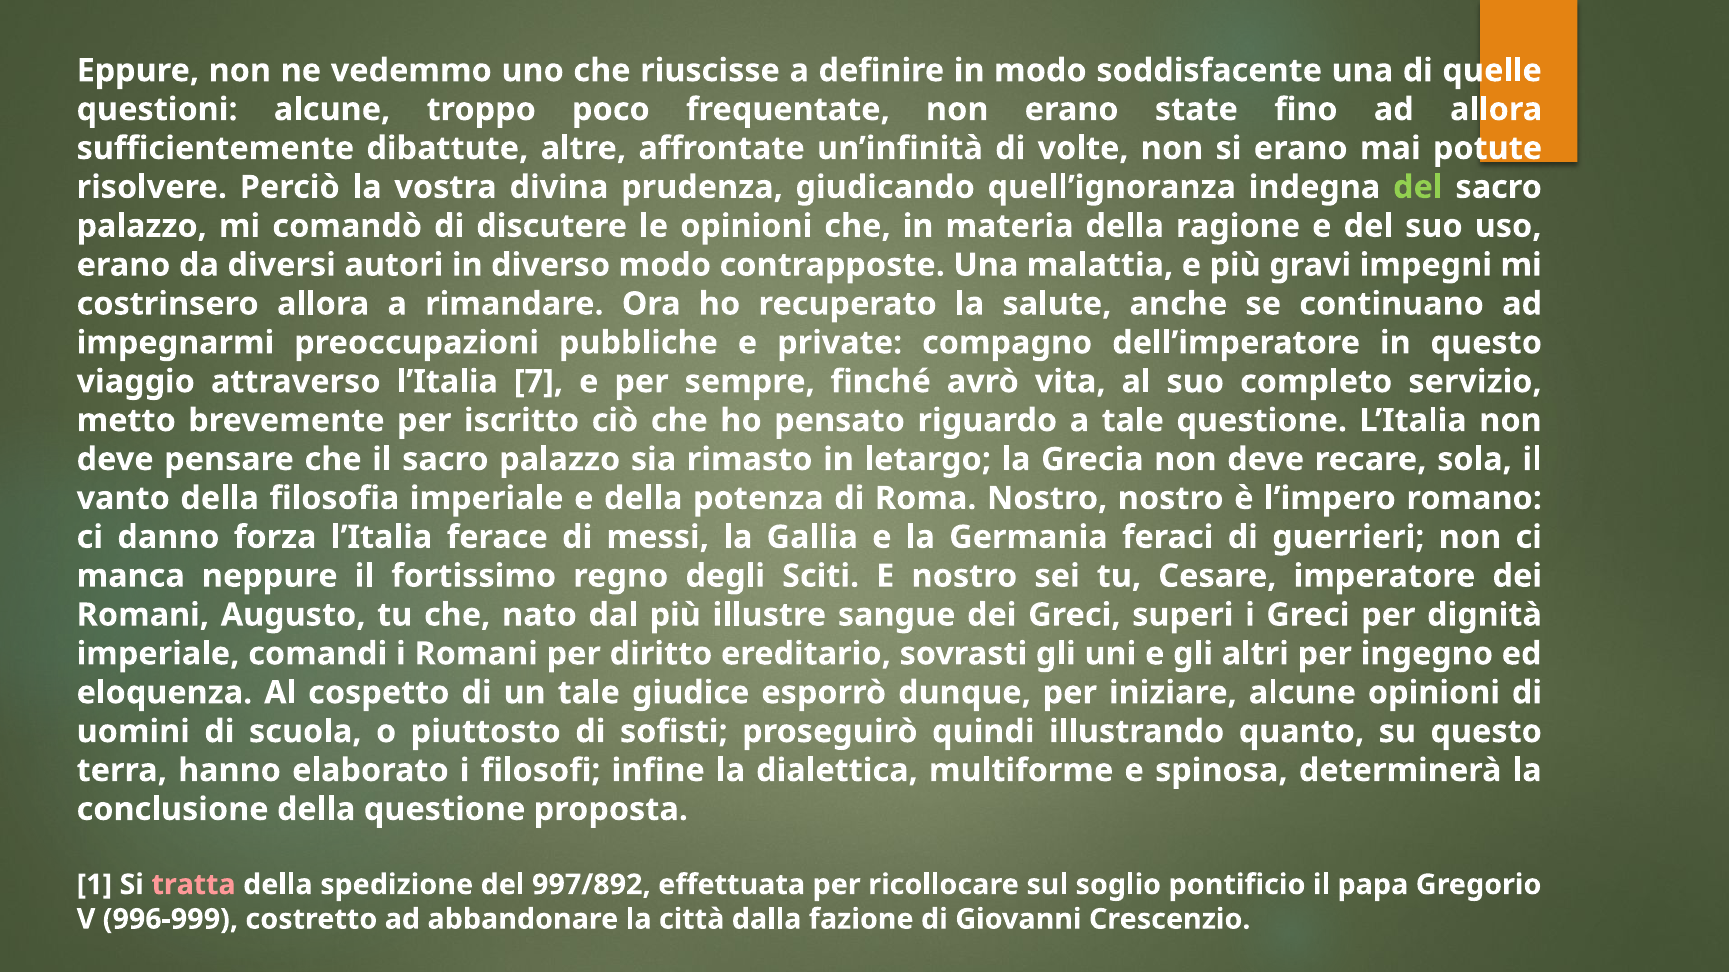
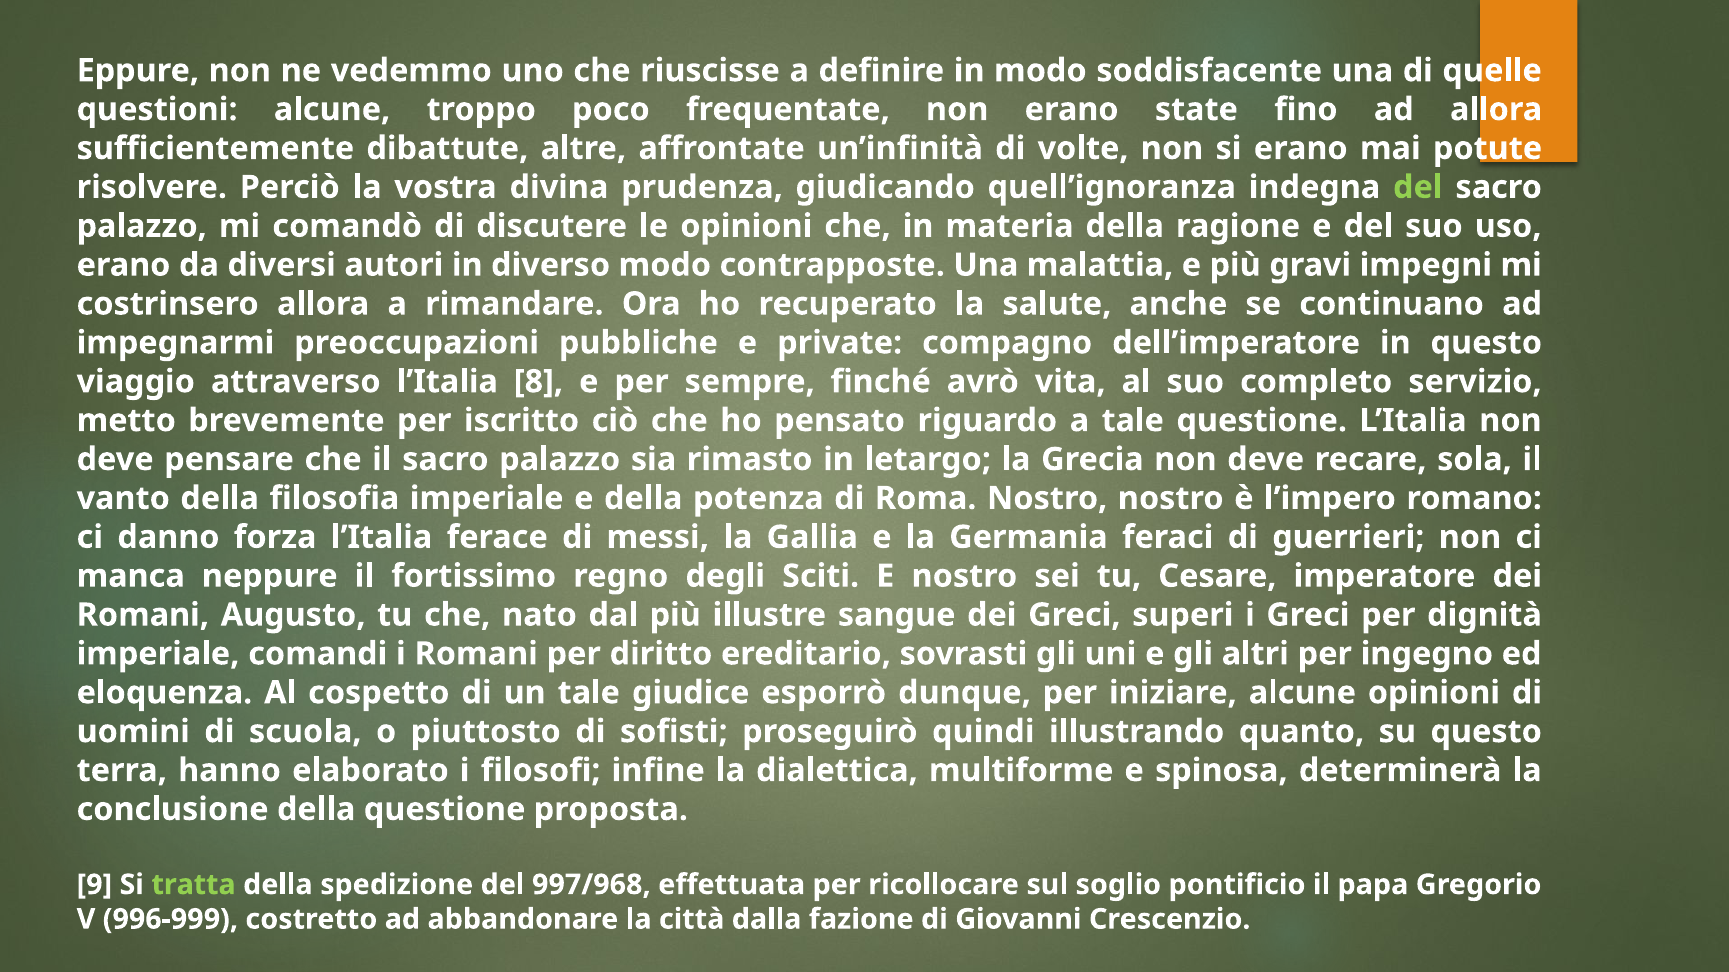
7: 7 -> 8
1: 1 -> 9
tratta colour: pink -> light green
997/892: 997/892 -> 997/968
